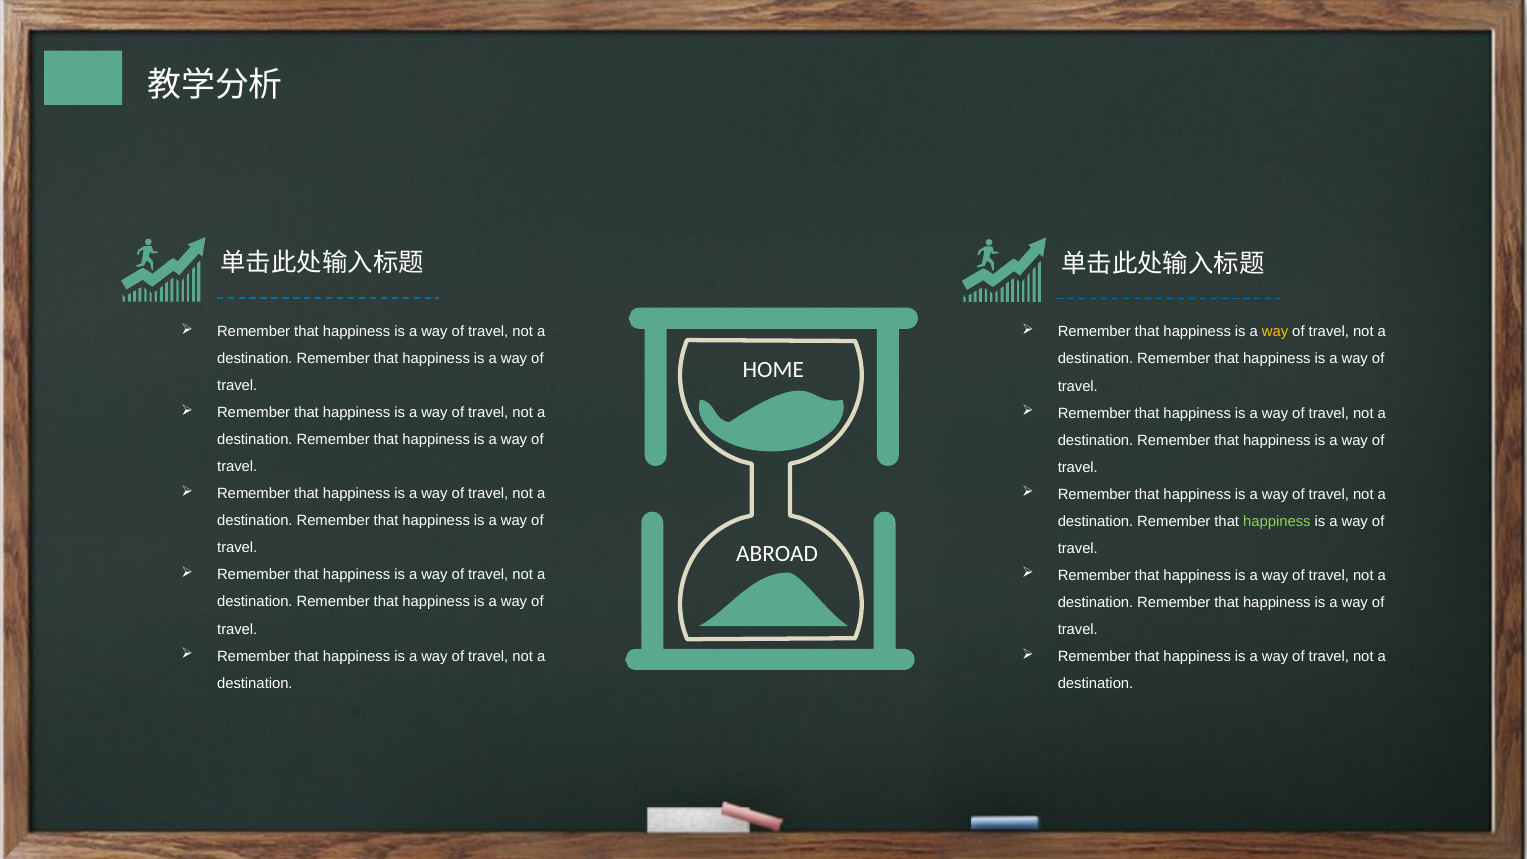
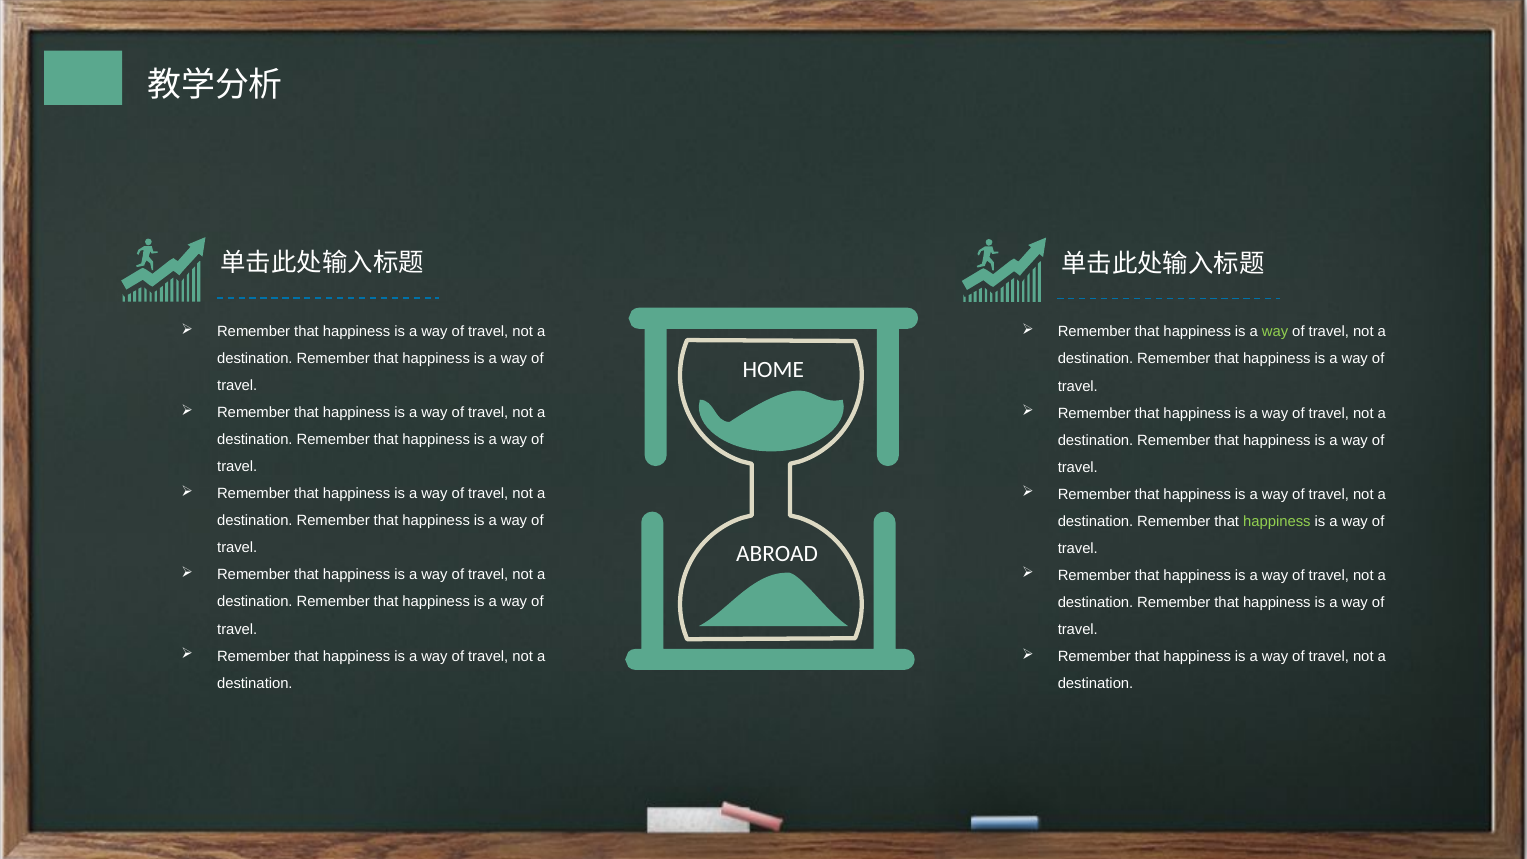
way at (1275, 332) colour: yellow -> light green
